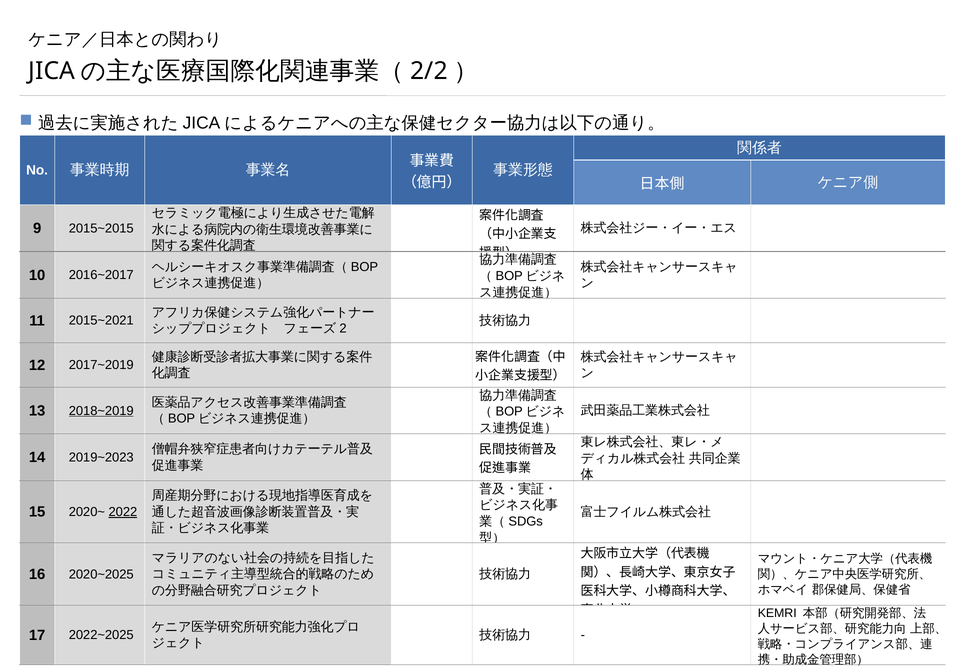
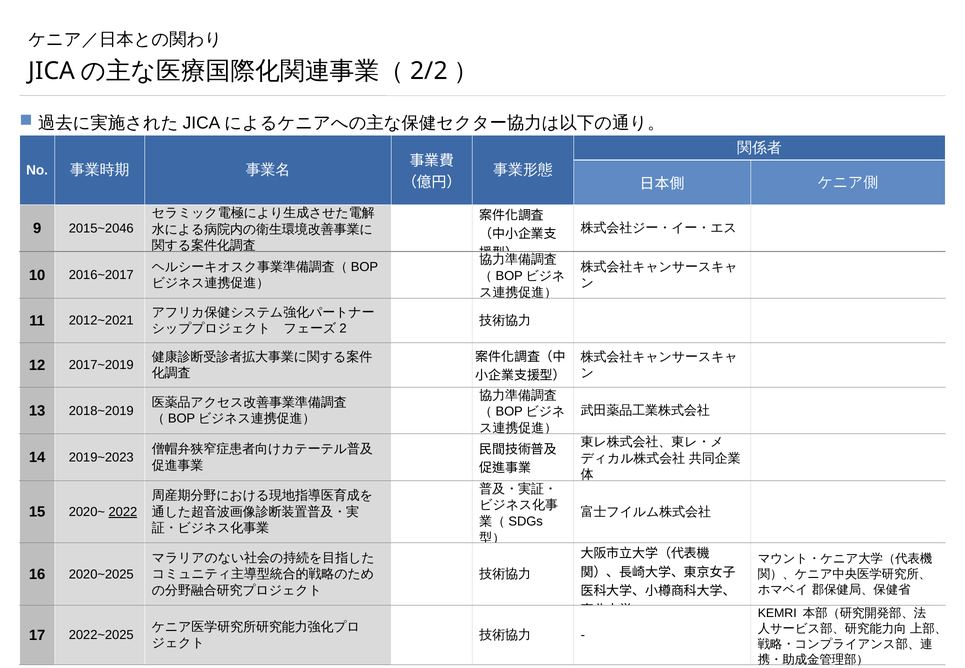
2015~2015: 2015~2015 -> 2015~2046
2015~2021: 2015~2021 -> 2012~2021
2018~2019 underline: present -> none
